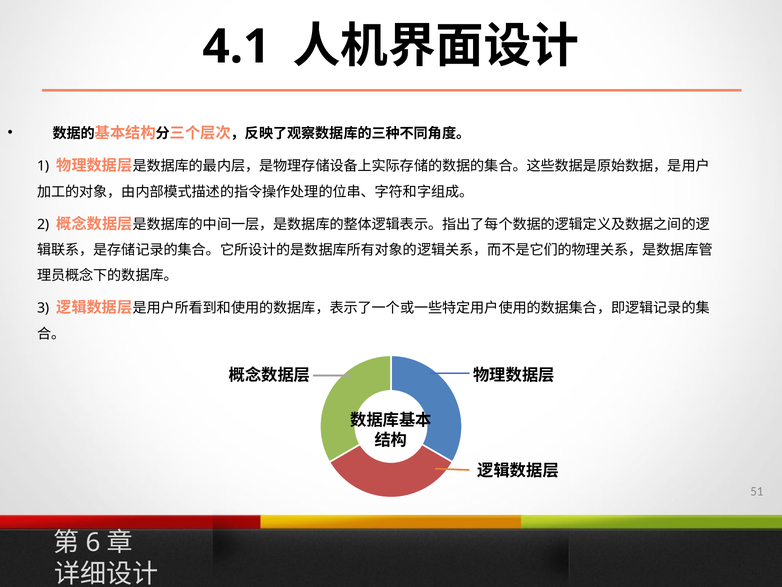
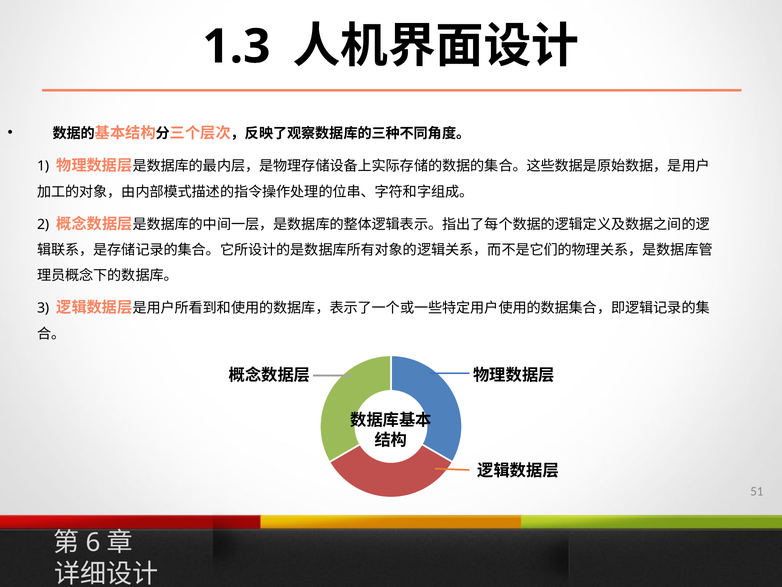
4.1: 4.1 -> 1.3
